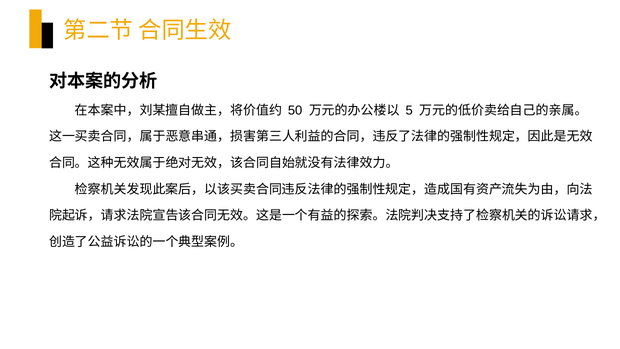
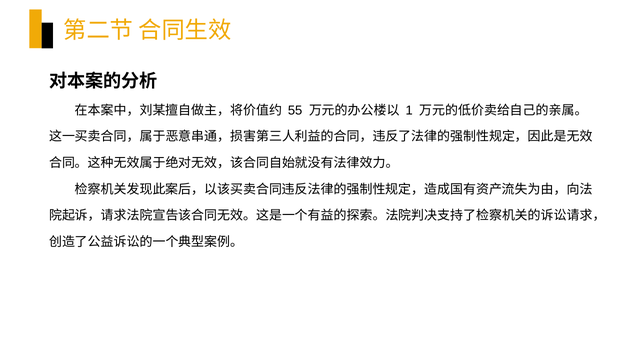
50: 50 -> 55
5: 5 -> 1
